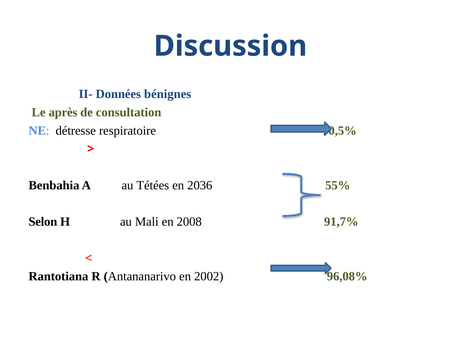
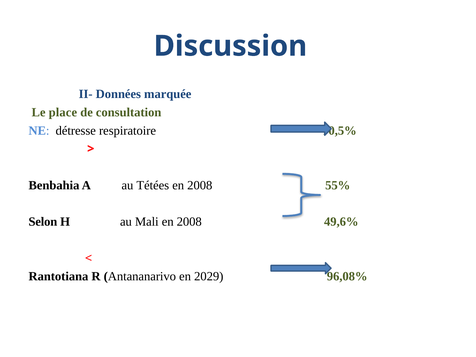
bénignes: bénignes -> marquée
après: après -> place
2036 at (200, 185): 2036 -> 2008
91,7%: 91,7% -> 49,6%
2002: 2002 -> 2029
